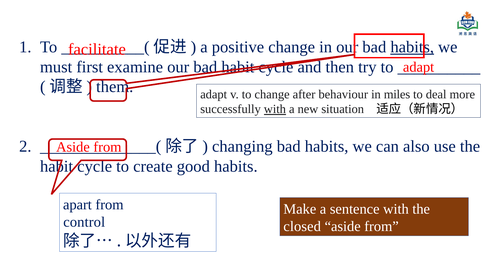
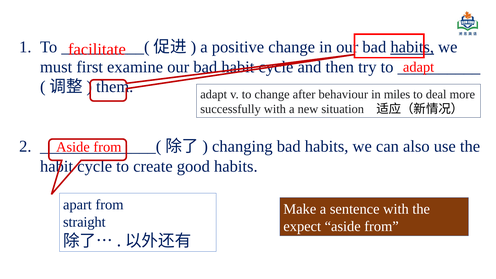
with at (275, 109) underline: present -> none
control: control -> straight
closed: closed -> expect
